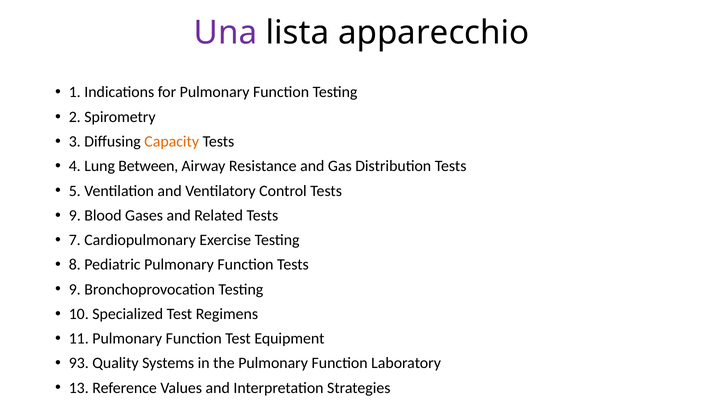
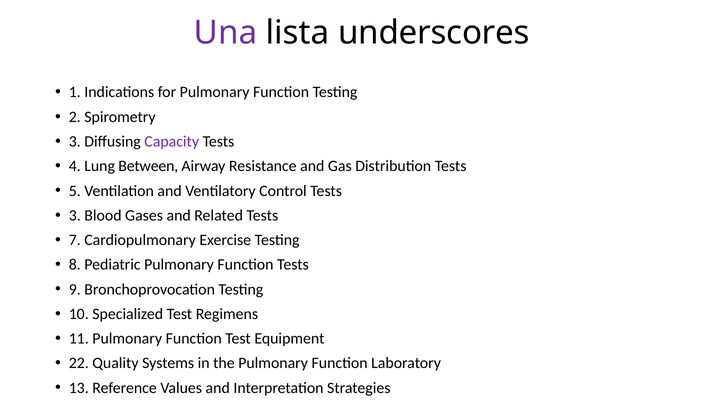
apparecchio: apparecchio -> underscores
Capacity colour: orange -> purple
9 at (75, 216): 9 -> 3
93: 93 -> 22
